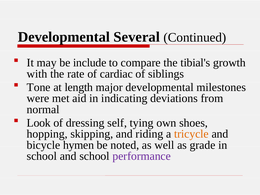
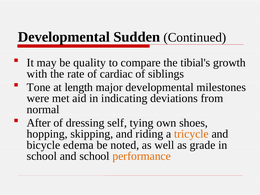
Several: Several -> Sudden
include: include -> quality
Look: Look -> After
hymen: hymen -> edema
performance colour: purple -> orange
